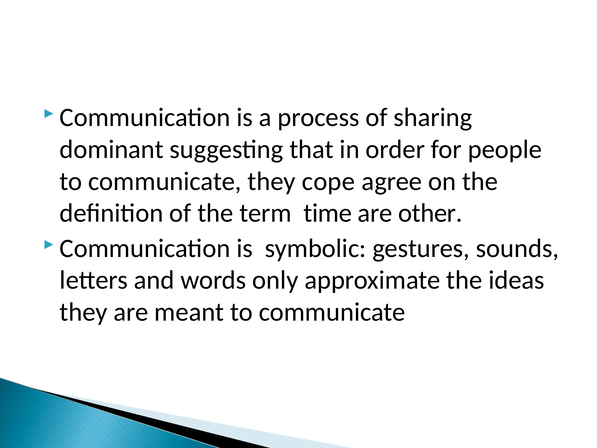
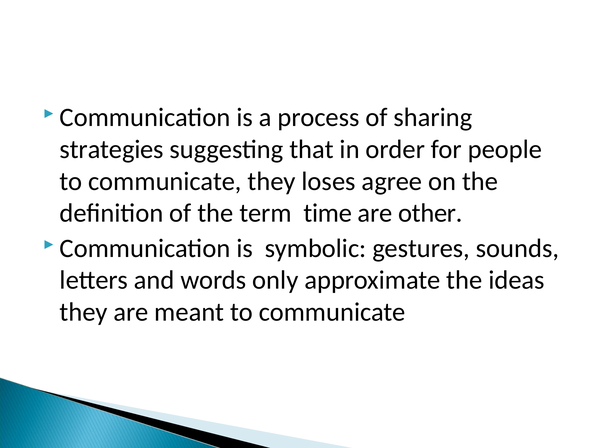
dominant: dominant -> strategies
cope: cope -> loses
